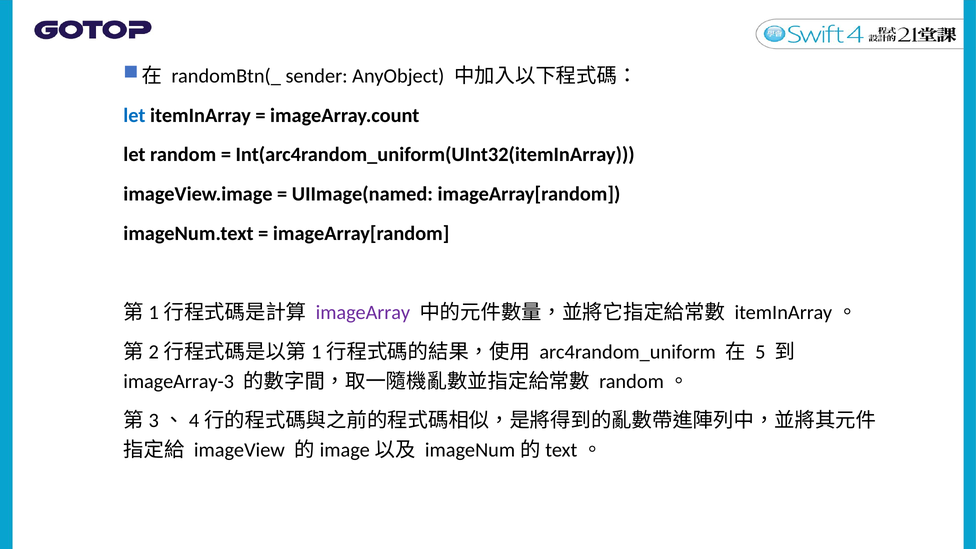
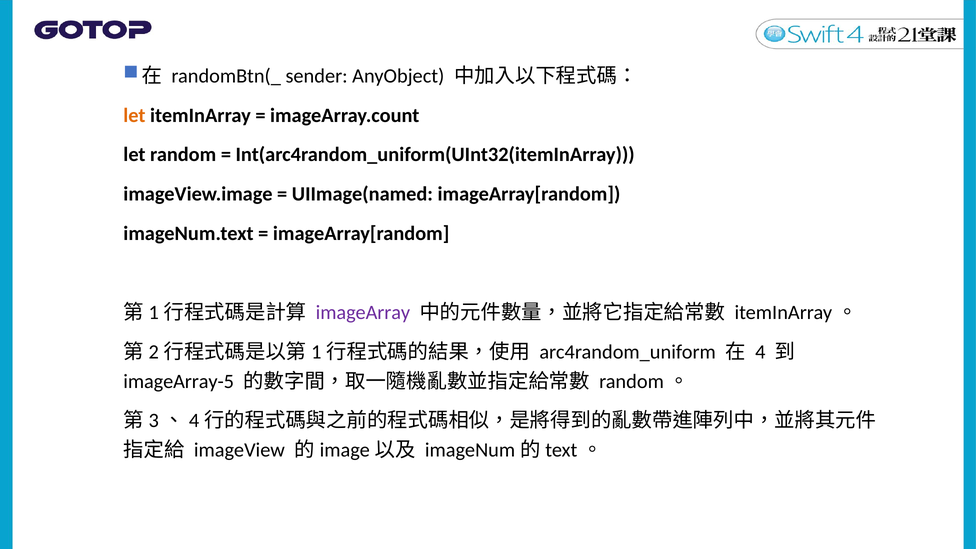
let at (134, 115) colour: blue -> orange
5: 5 -> 4
imageArray-3: imageArray-3 -> imageArray-5
